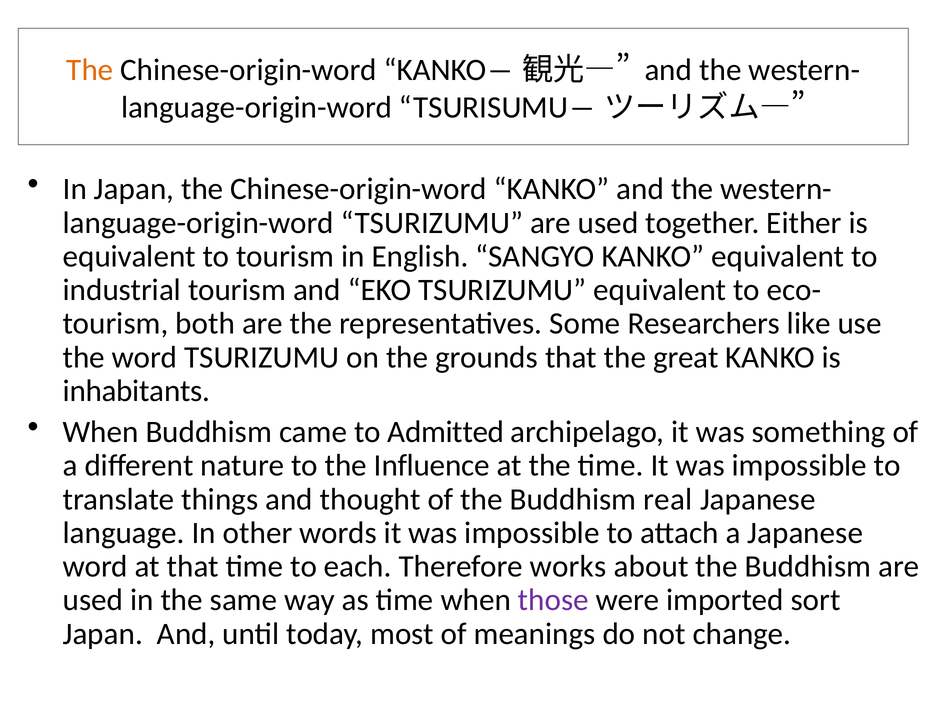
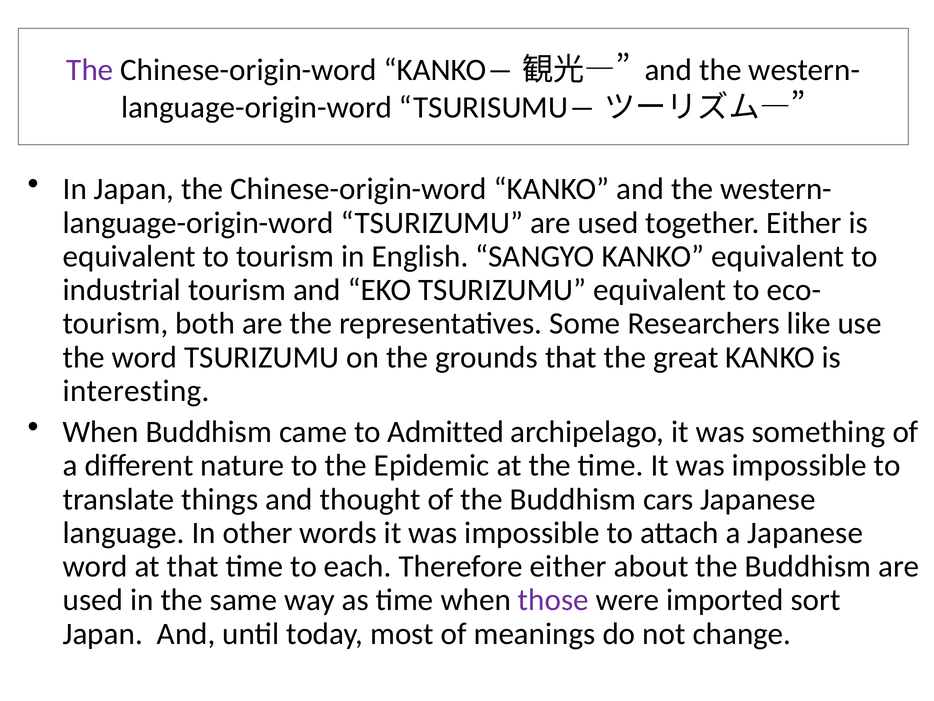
The at (90, 70) colour: orange -> purple
inhabitants: inhabitants -> interesting
Influence: Influence -> Epidemic
real: real -> cars
Therefore works: works -> either
